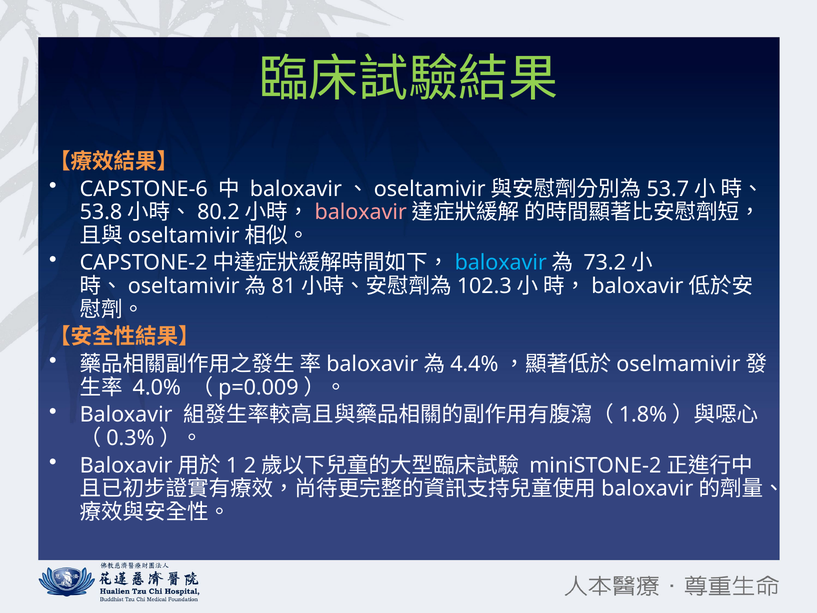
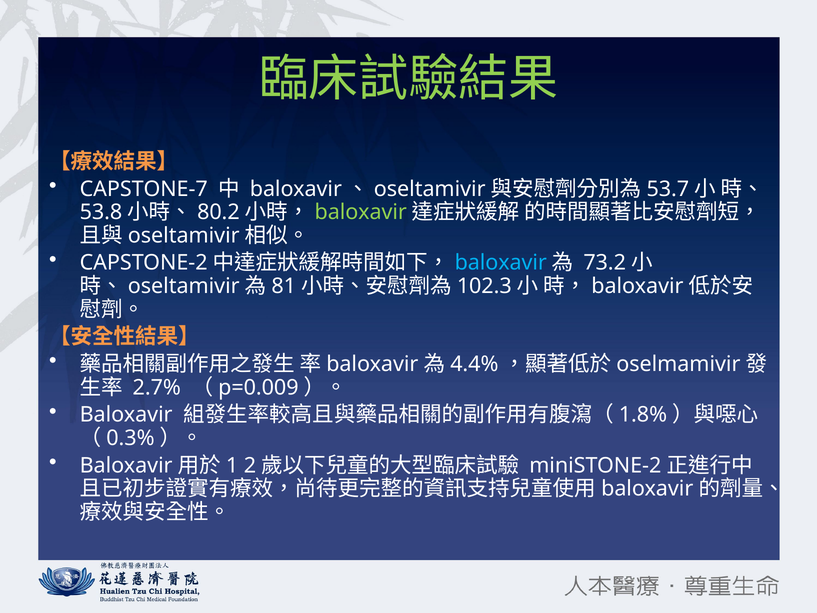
CAPSTONE-6: CAPSTONE-6 -> CAPSTONE-7
baloxavir at (361, 212) colour: pink -> light green
4.0%: 4.0% -> 2.7%
